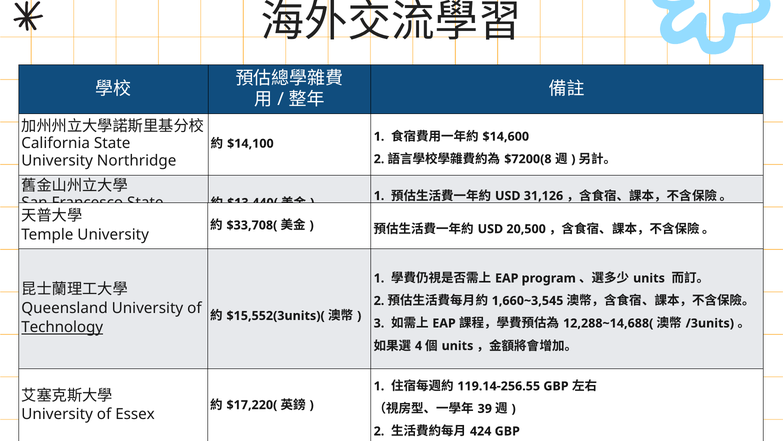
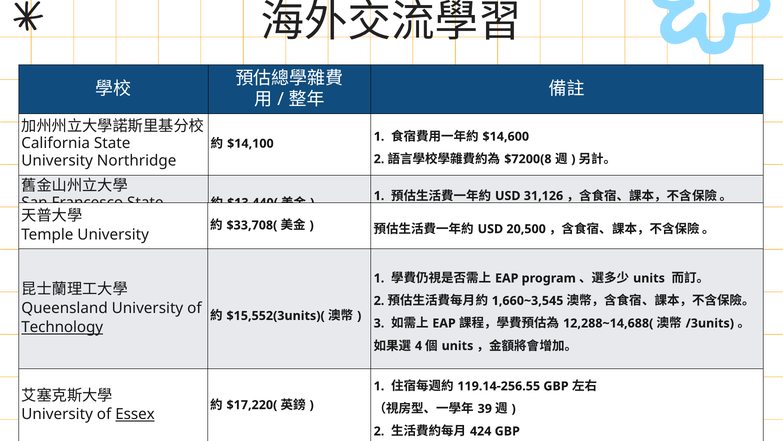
Essex underline: none -> present
